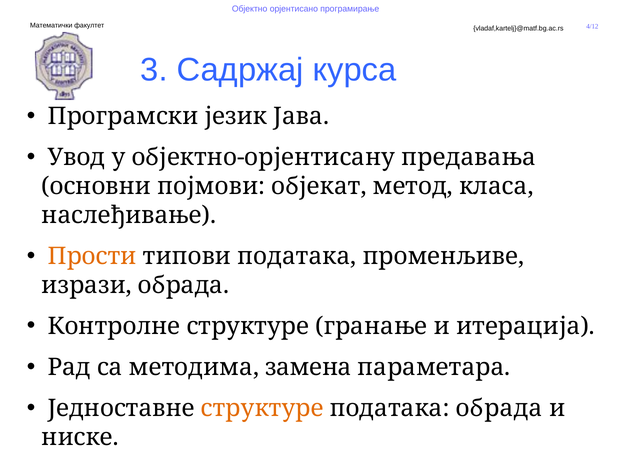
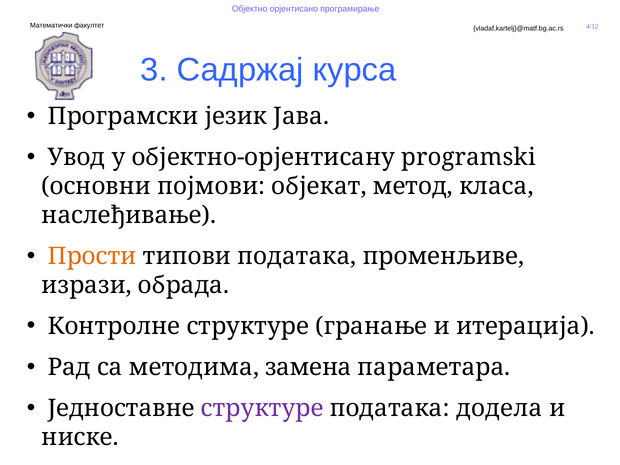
предавања: предавања -> programski
структуре at (262, 408) colour: orange -> purple
података обрада: обрада -> додела
